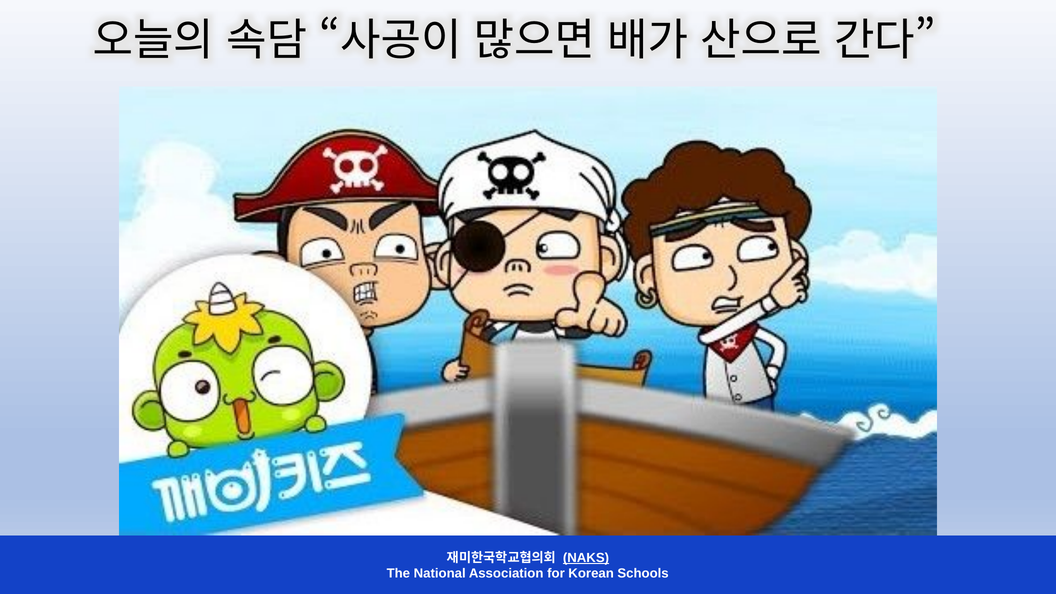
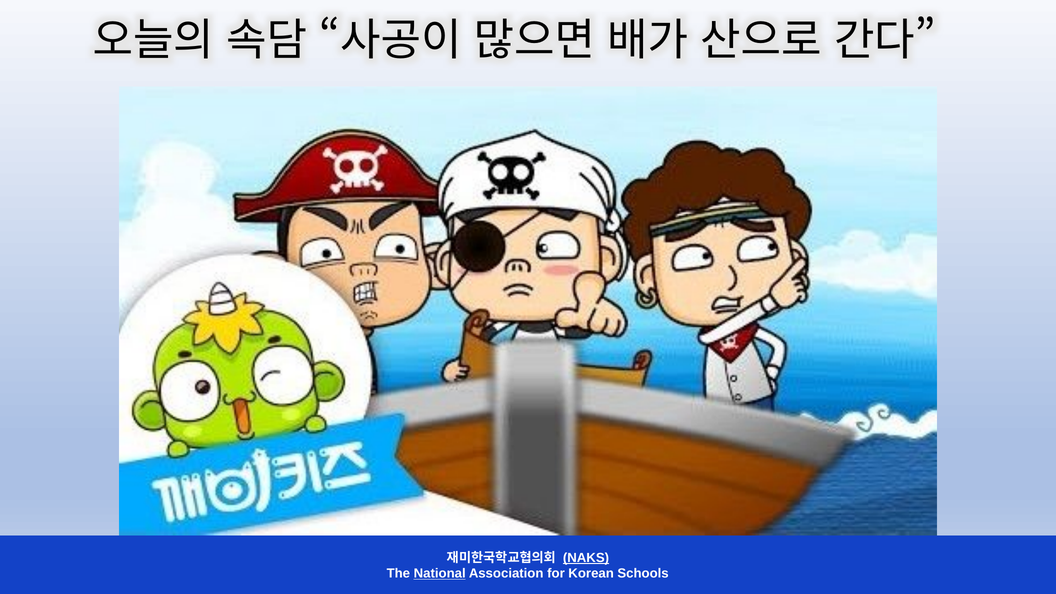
National underline: none -> present
